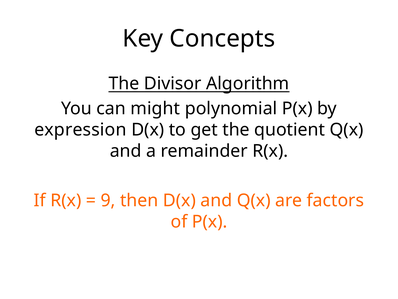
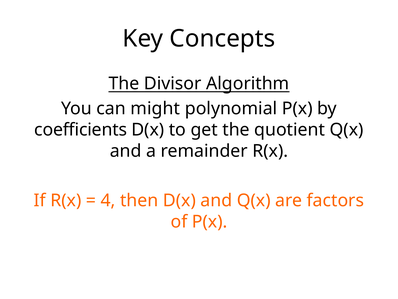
expression: expression -> coefficients
9: 9 -> 4
